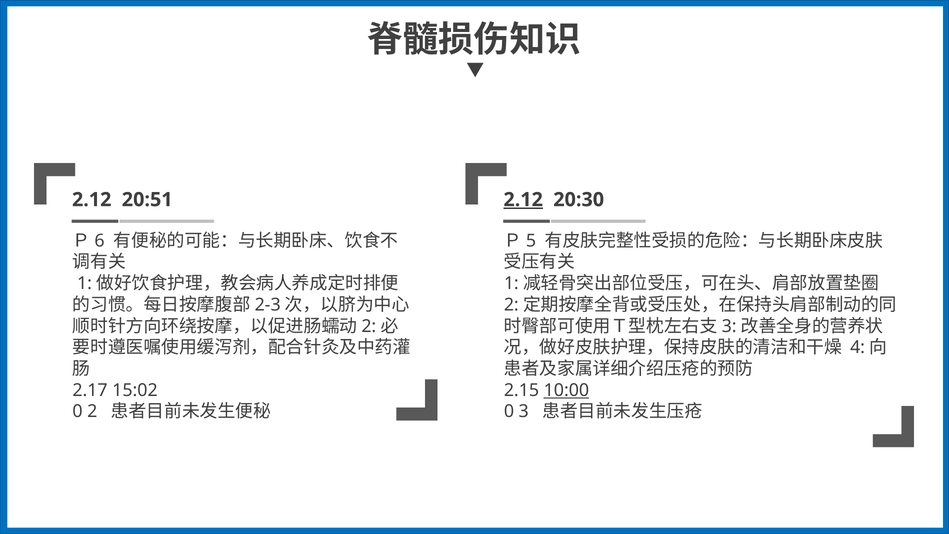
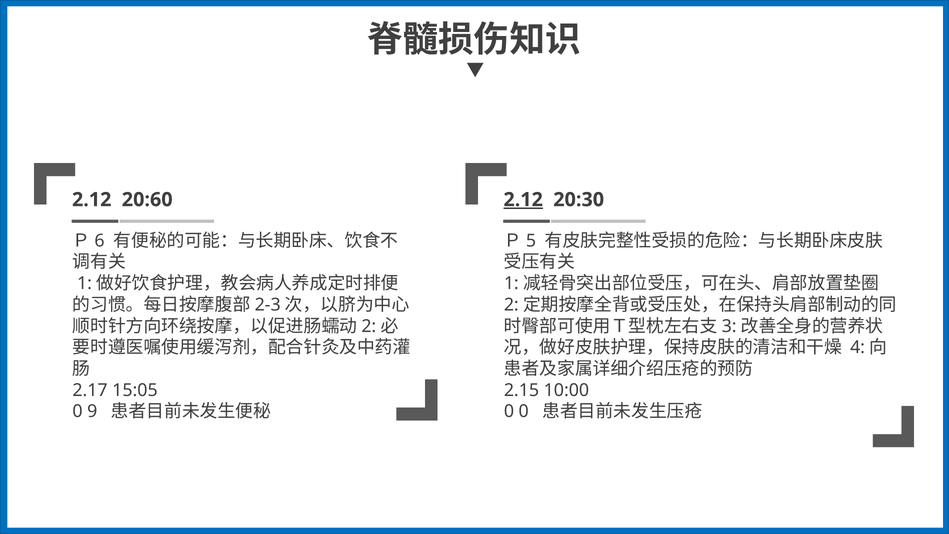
20:51: 20:51 -> 20:60
15:02: 15:02 -> 15:05
10:00 underline: present -> none
2: 2 -> 9
0 3: 3 -> 0
